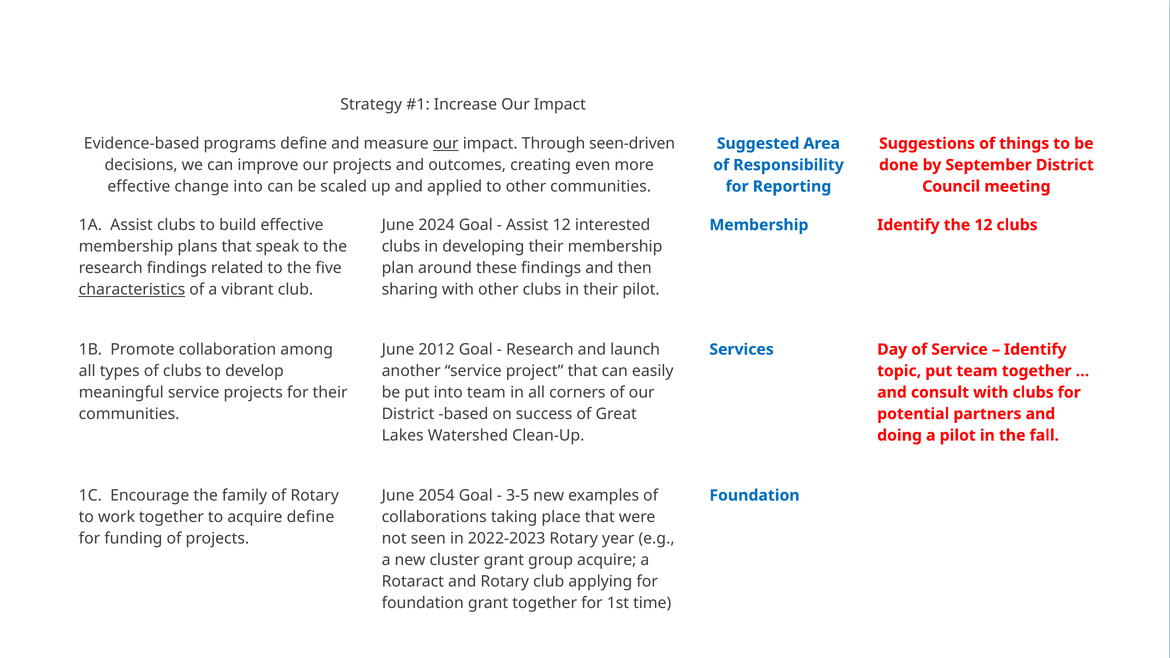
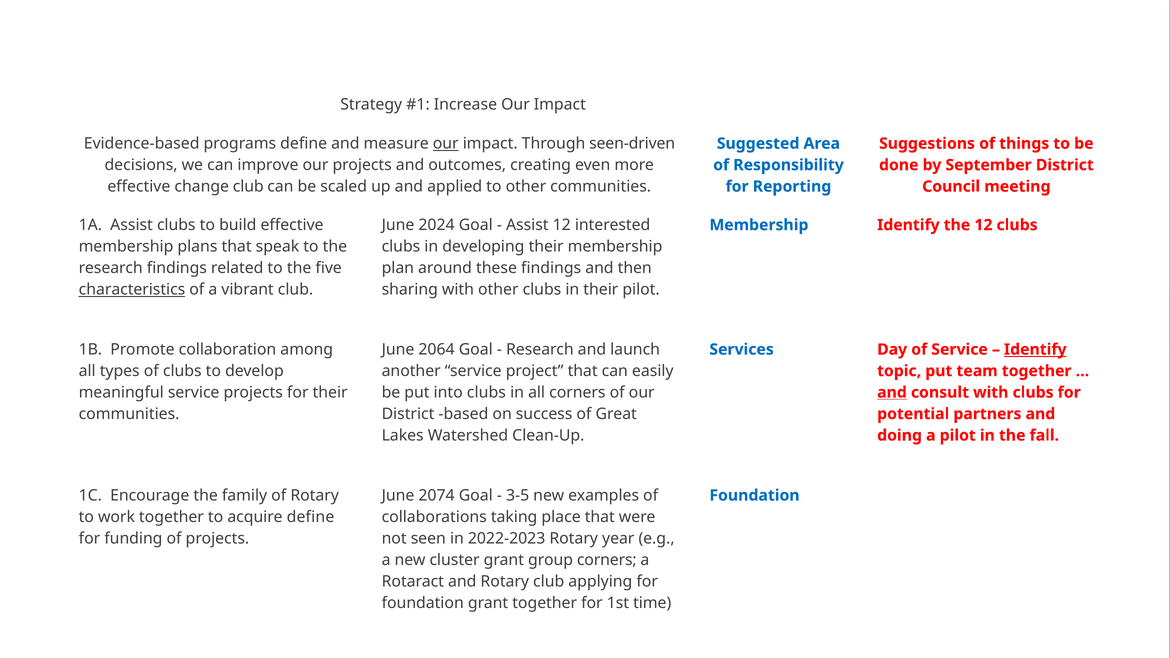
change into: into -> club
2012: 2012 -> 2064
Identify at (1035, 350) underline: none -> present
into team: team -> clubs
and at (892, 393) underline: none -> present
2054: 2054 -> 2074
group acquire: acquire -> corners
